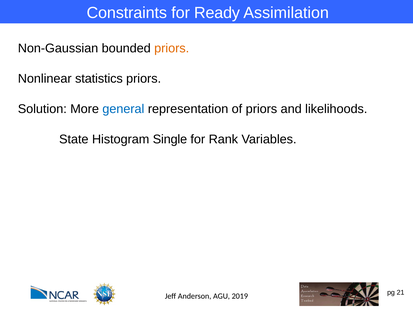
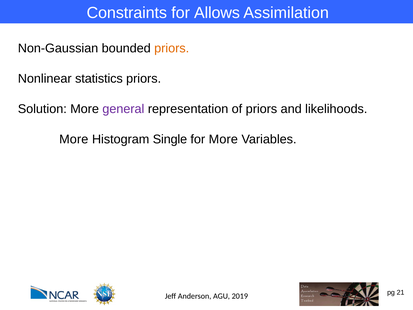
Ready: Ready -> Allows
general colour: blue -> purple
State at (74, 139): State -> More
for Rank: Rank -> More
